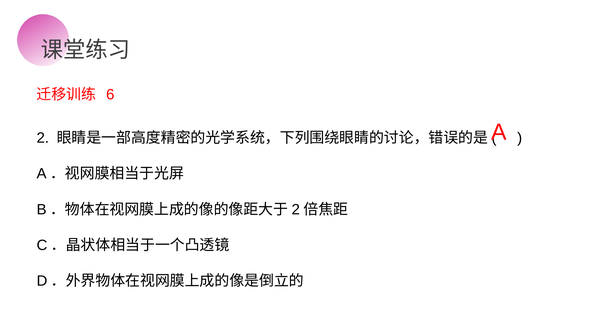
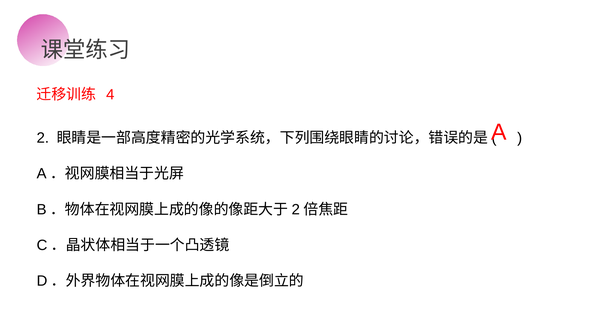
6: 6 -> 4
